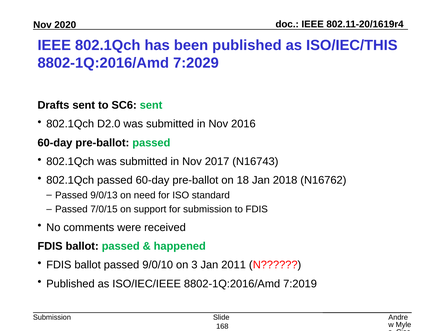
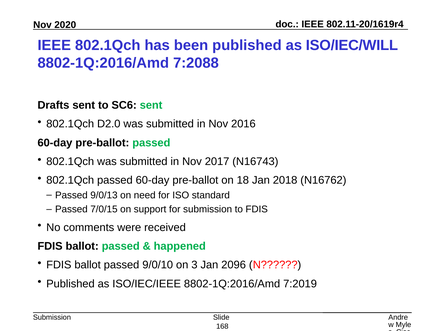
ISO/IEC/THIS: ISO/IEC/THIS -> ISO/IEC/WILL
7:2029: 7:2029 -> 7:2088
2011: 2011 -> 2096
